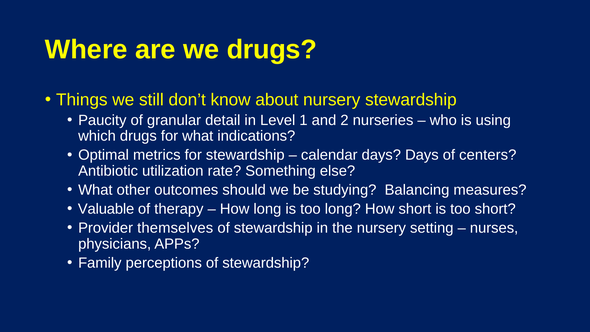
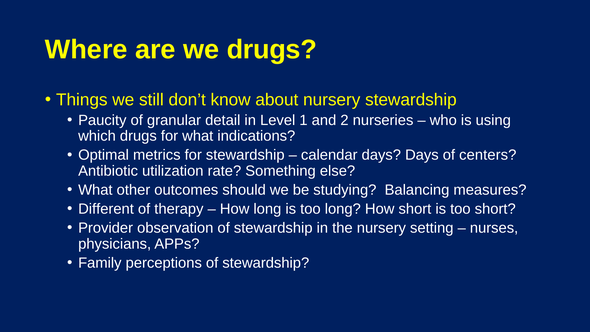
Valuable: Valuable -> Different
themselves: themselves -> observation
